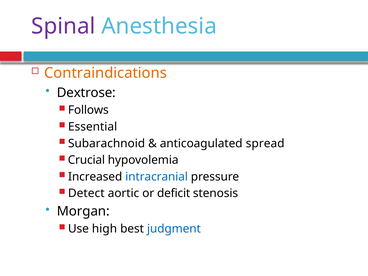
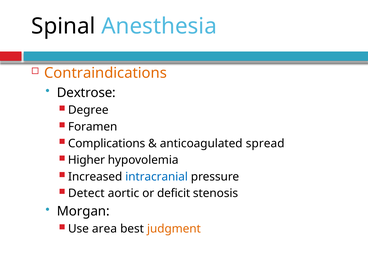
Spinal colour: purple -> black
Follows: Follows -> Degree
Essential: Essential -> Foramen
Subarachnoid: Subarachnoid -> Complications
Crucial: Crucial -> Higher
high: high -> area
judgment colour: blue -> orange
